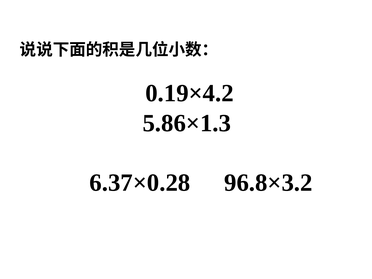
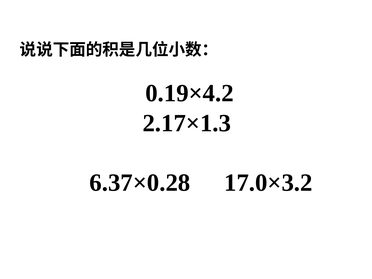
5.86×1.3: 5.86×1.3 -> 2.17×1.3
96.8×3.2: 96.8×3.2 -> 17.0×3.2
